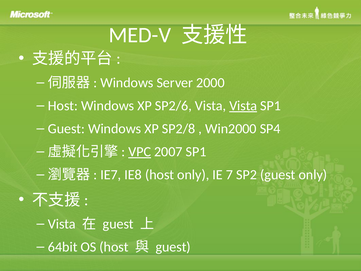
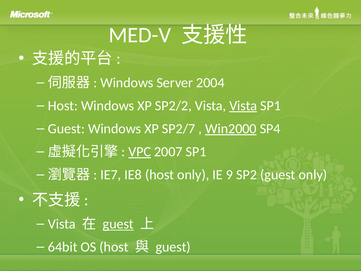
2000: 2000 -> 2004
SP2/6: SP2/6 -> SP2/2
SP2/8: SP2/8 -> SP2/7
Win2000 underline: none -> present
7: 7 -> 9
guest at (118, 224) underline: none -> present
